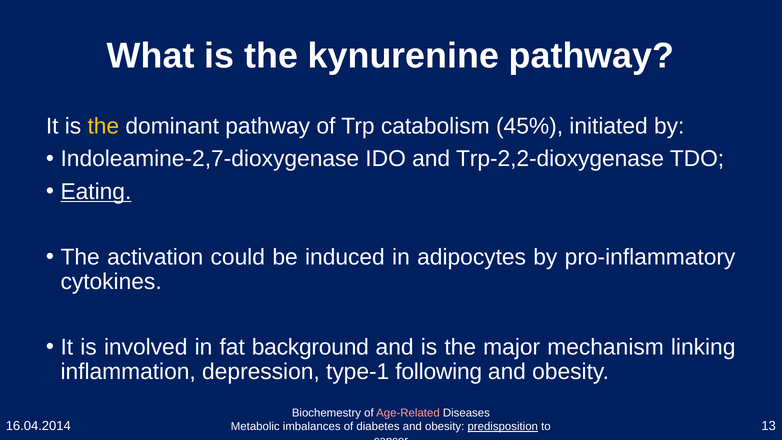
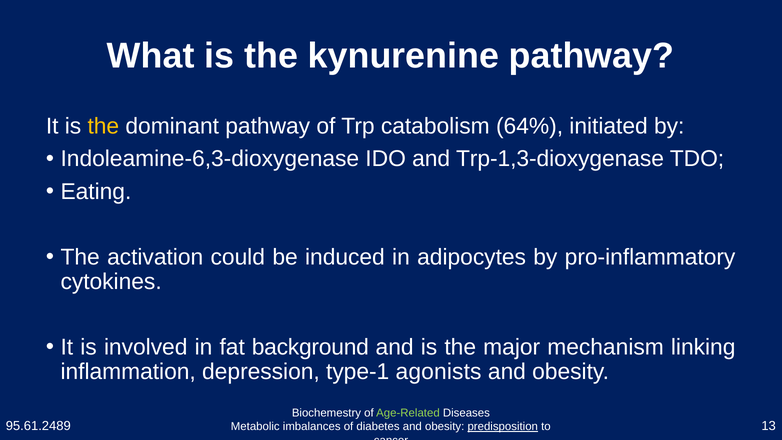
45%: 45% -> 64%
Indoleamine-2,7-dioxygenase: Indoleamine-2,7-dioxygenase -> Indoleamine-6,3-dioxygenase
Trp-2,2-dioxygenase: Trp-2,2-dioxygenase -> Trp-1,3-dioxygenase
Eating underline: present -> none
following: following -> agonists
Age-Related colour: pink -> light green
16.04.2014: 16.04.2014 -> 95.61.2489
